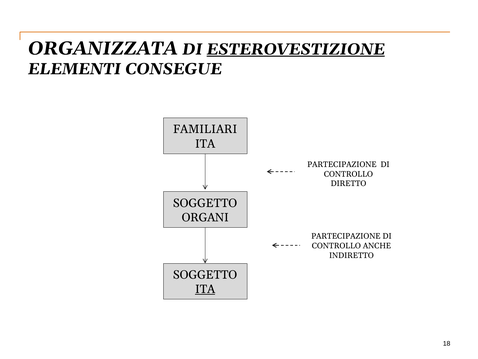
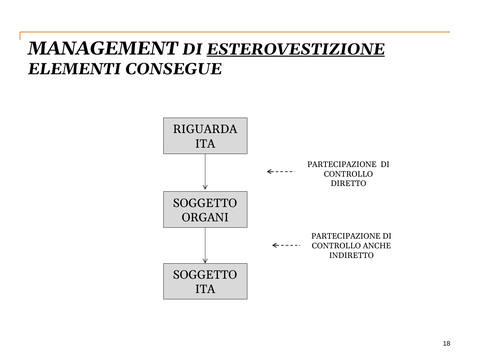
ORGANIZZATA: ORGANIZZATA -> MANAGEMENT
FAMILIARI: FAMILIARI -> RIGUARDA
ITA at (205, 289) underline: present -> none
